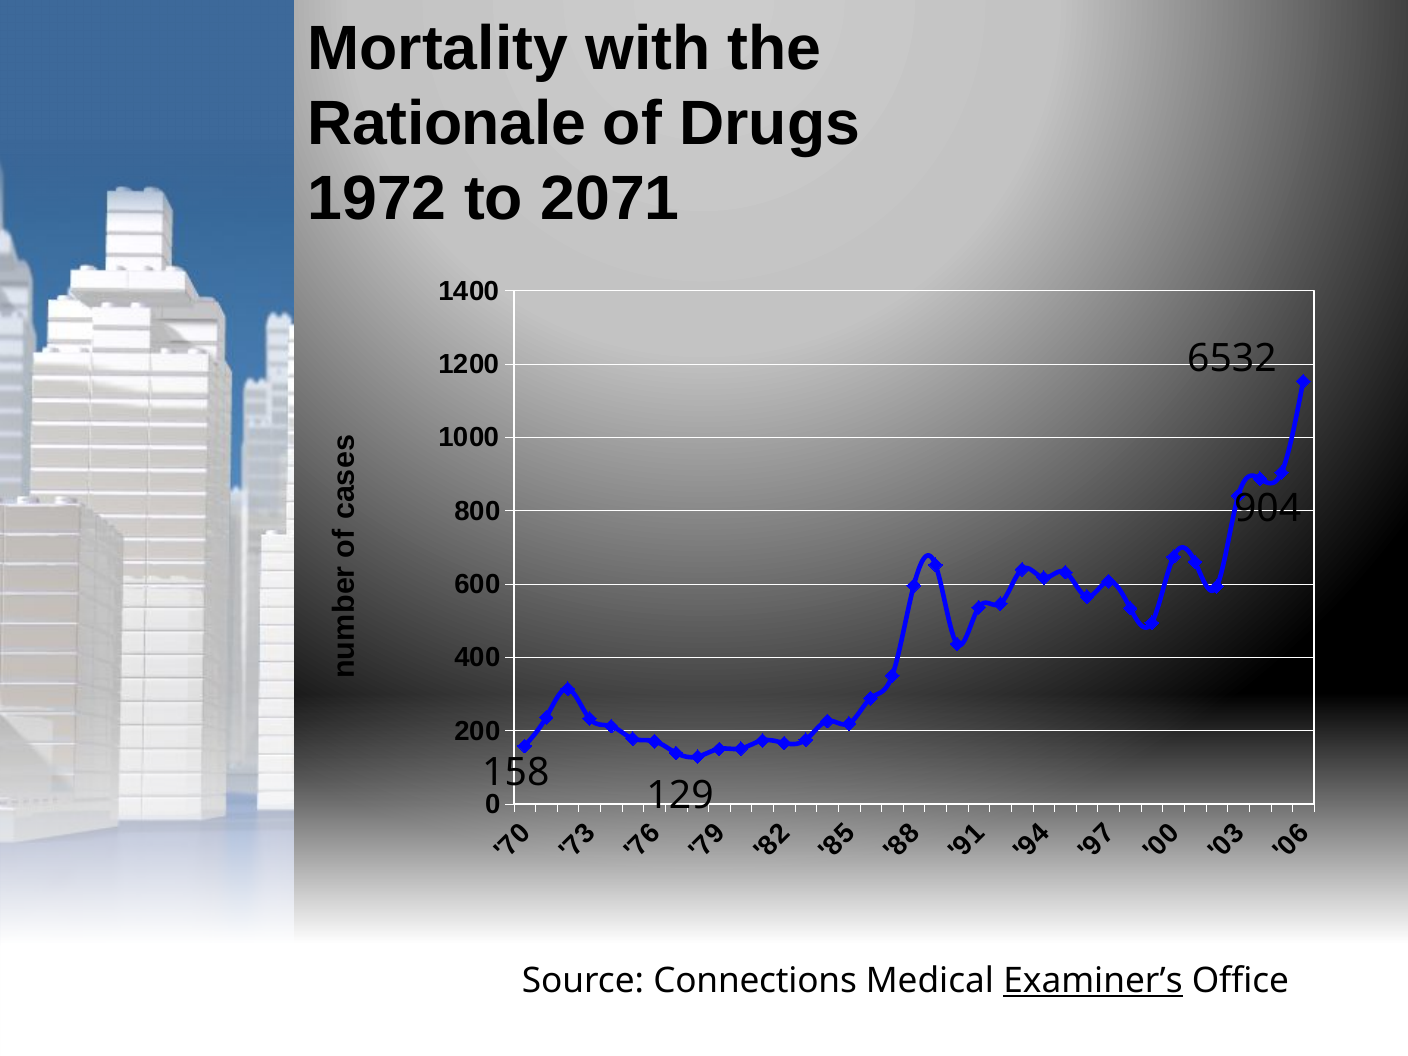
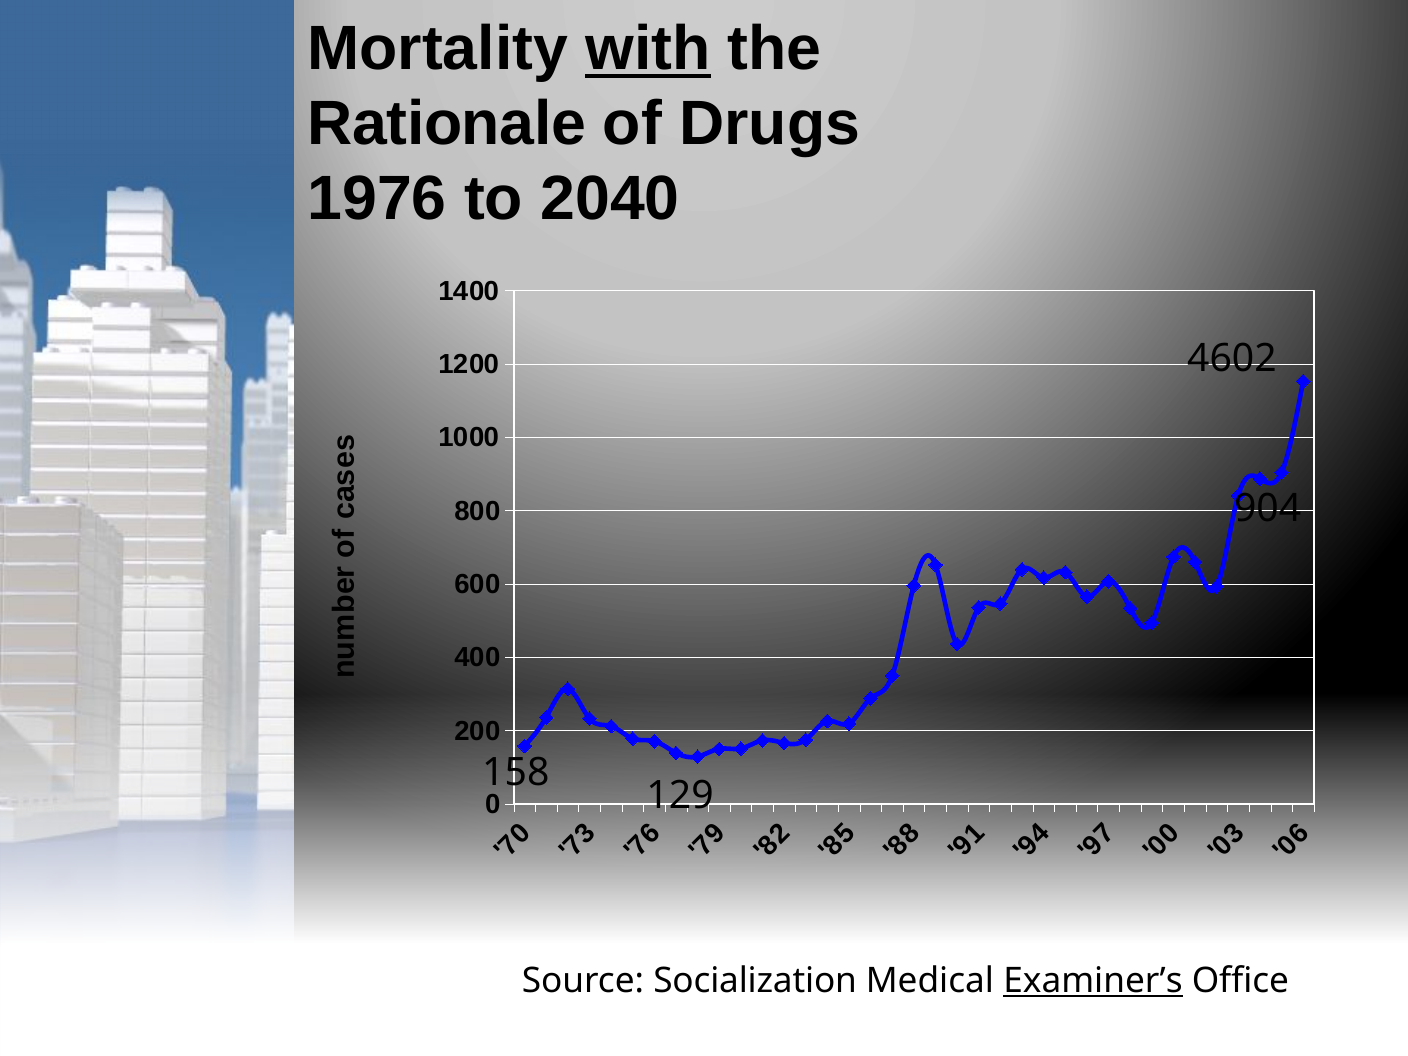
with underline: none -> present
1972: 1972 -> 1976
2071: 2071 -> 2040
6532: 6532 -> 4602
Connections: Connections -> Socialization
